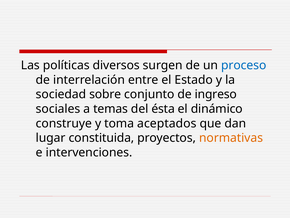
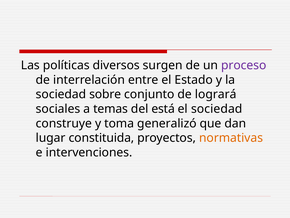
proceso colour: blue -> purple
ingreso: ingreso -> logrará
ésta: ésta -> está
el dinámico: dinámico -> sociedad
aceptados: aceptados -> generalizó
